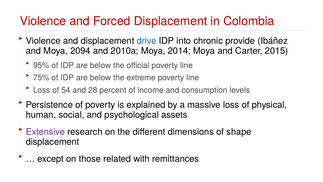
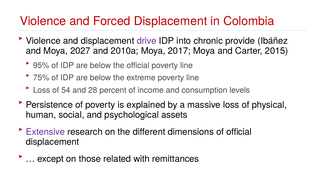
drive colour: blue -> purple
2094: 2094 -> 2027
2014: 2014 -> 2017
of shape: shape -> official
